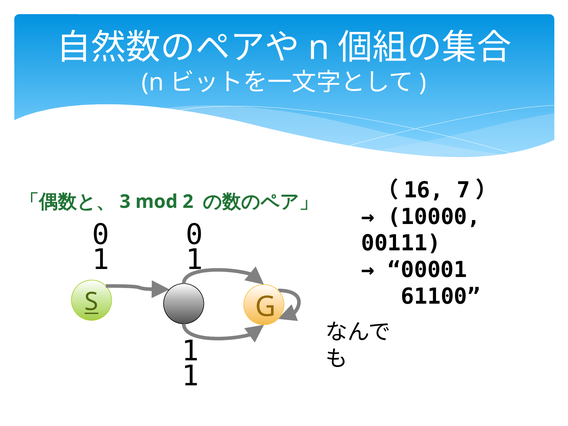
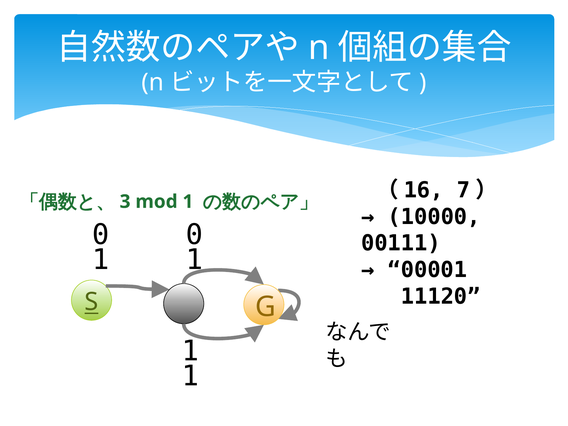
mod 2: 2 -> 1
61100: 61100 -> 11120
